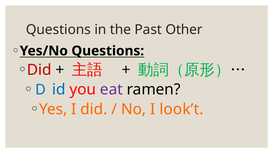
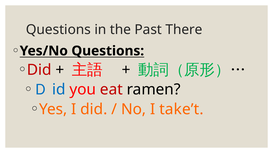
Other: Other -> There
eat colour: purple -> red
look’t: look’t -> take’t
